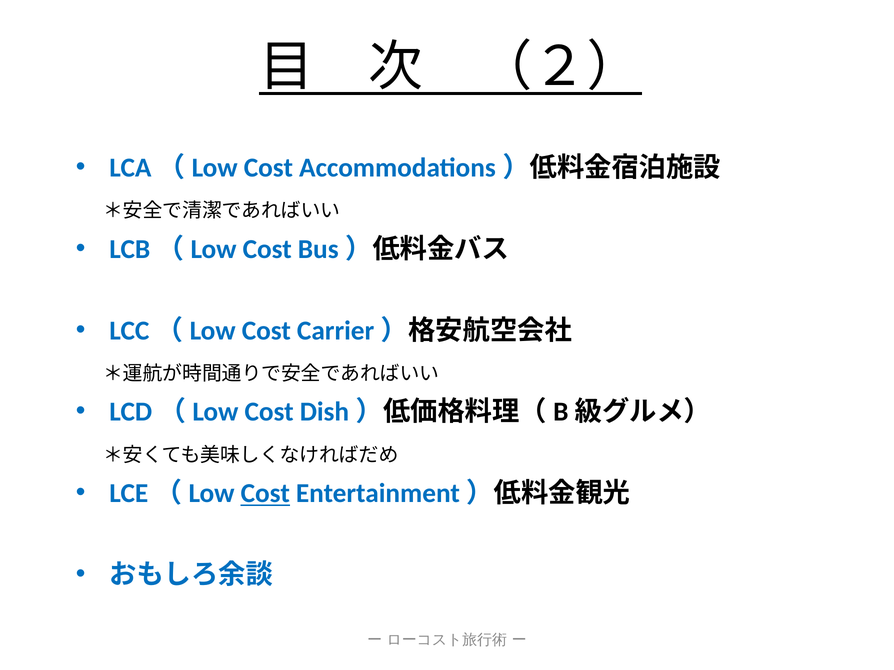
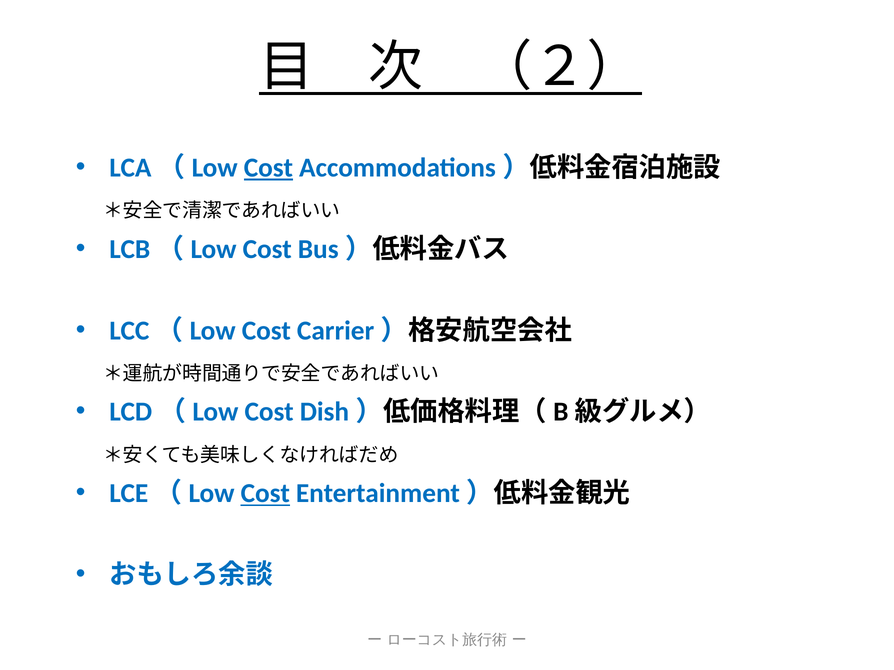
Cost at (268, 168) underline: none -> present
